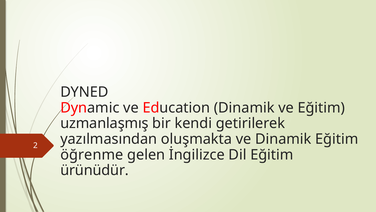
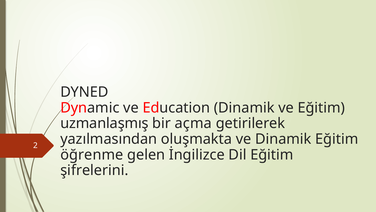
kendi: kendi -> açma
ürünüdür: ürünüdür -> şifrelerini
